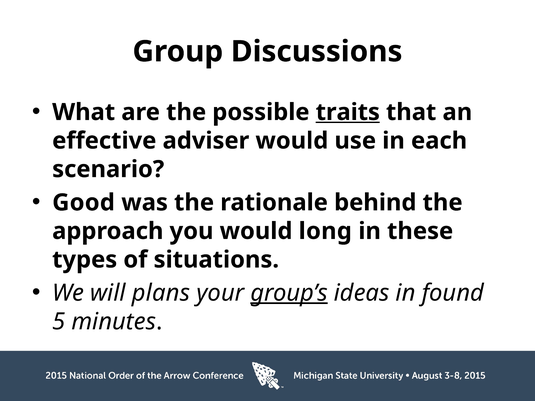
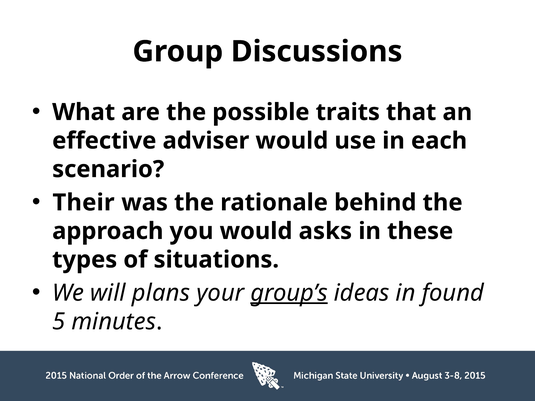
traits underline: present -> none
Good: Good -> Their
long: long -> asks
